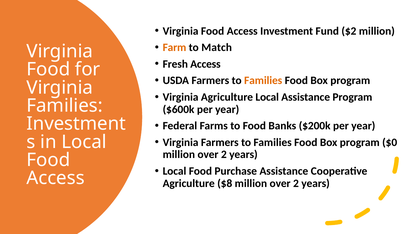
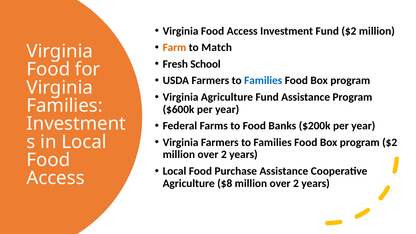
Fresh Access: Access -> School
Families at (263, 81) colour: orange -> blue
Agriculture Local: Local -> Fund
program $0: $0 -> $2
